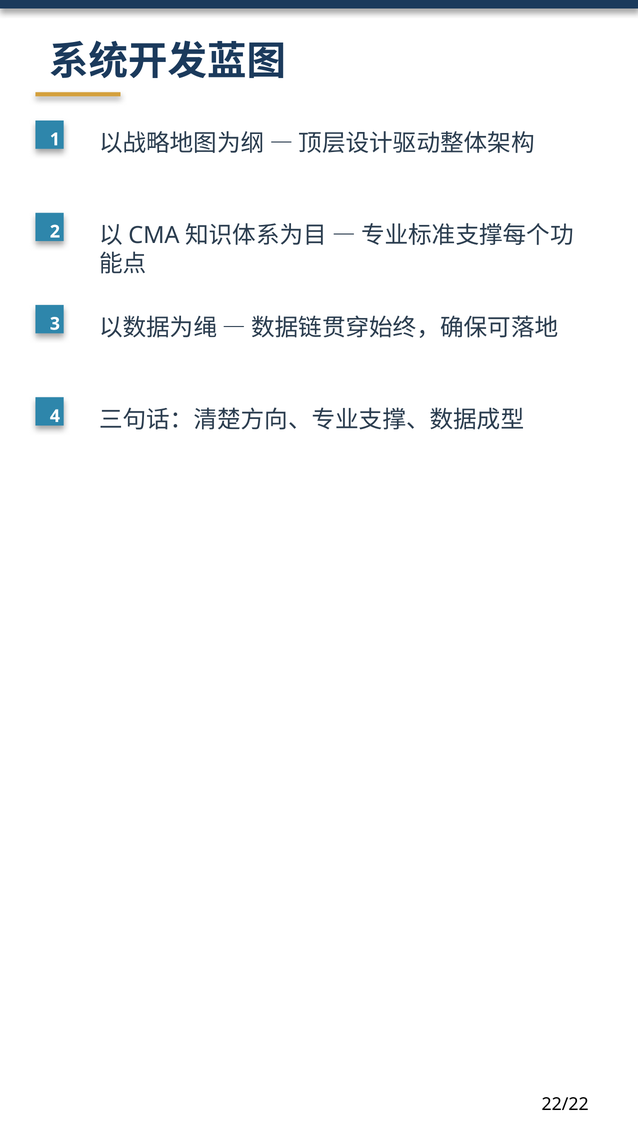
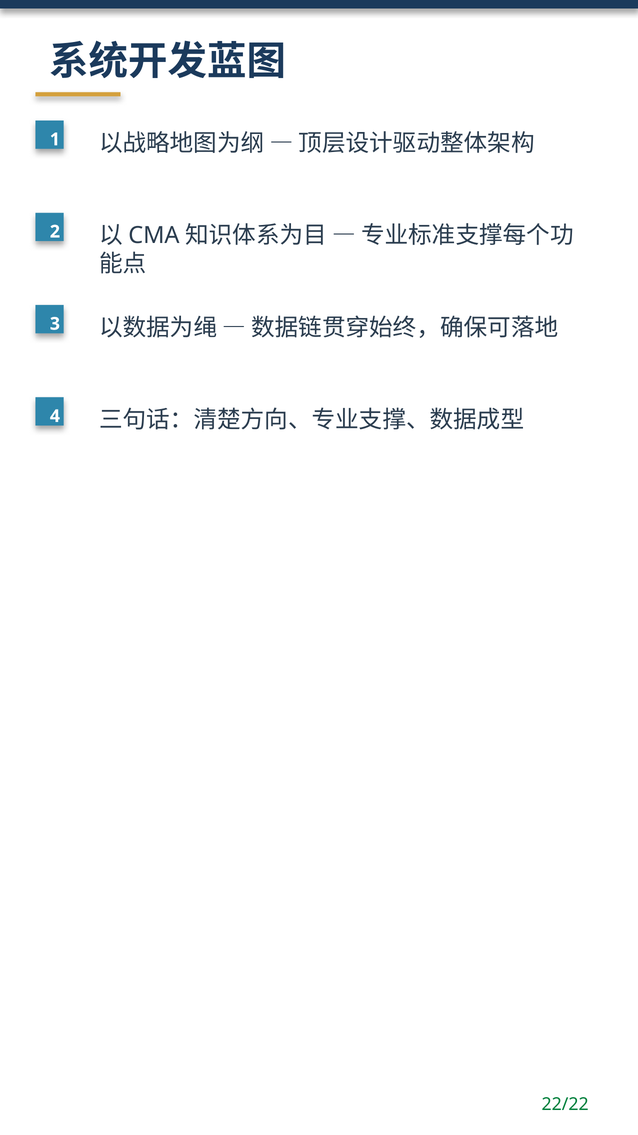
22/22 colour: black -> green
